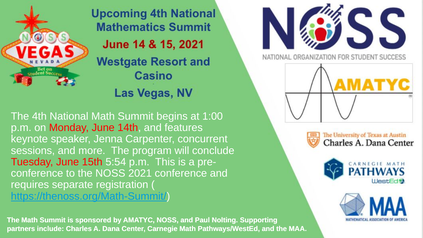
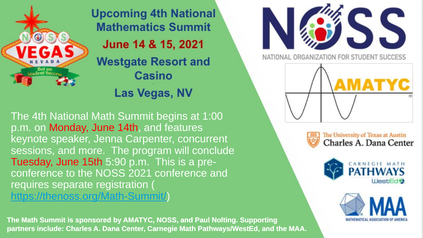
5:54: 5:54 -> 5:90
